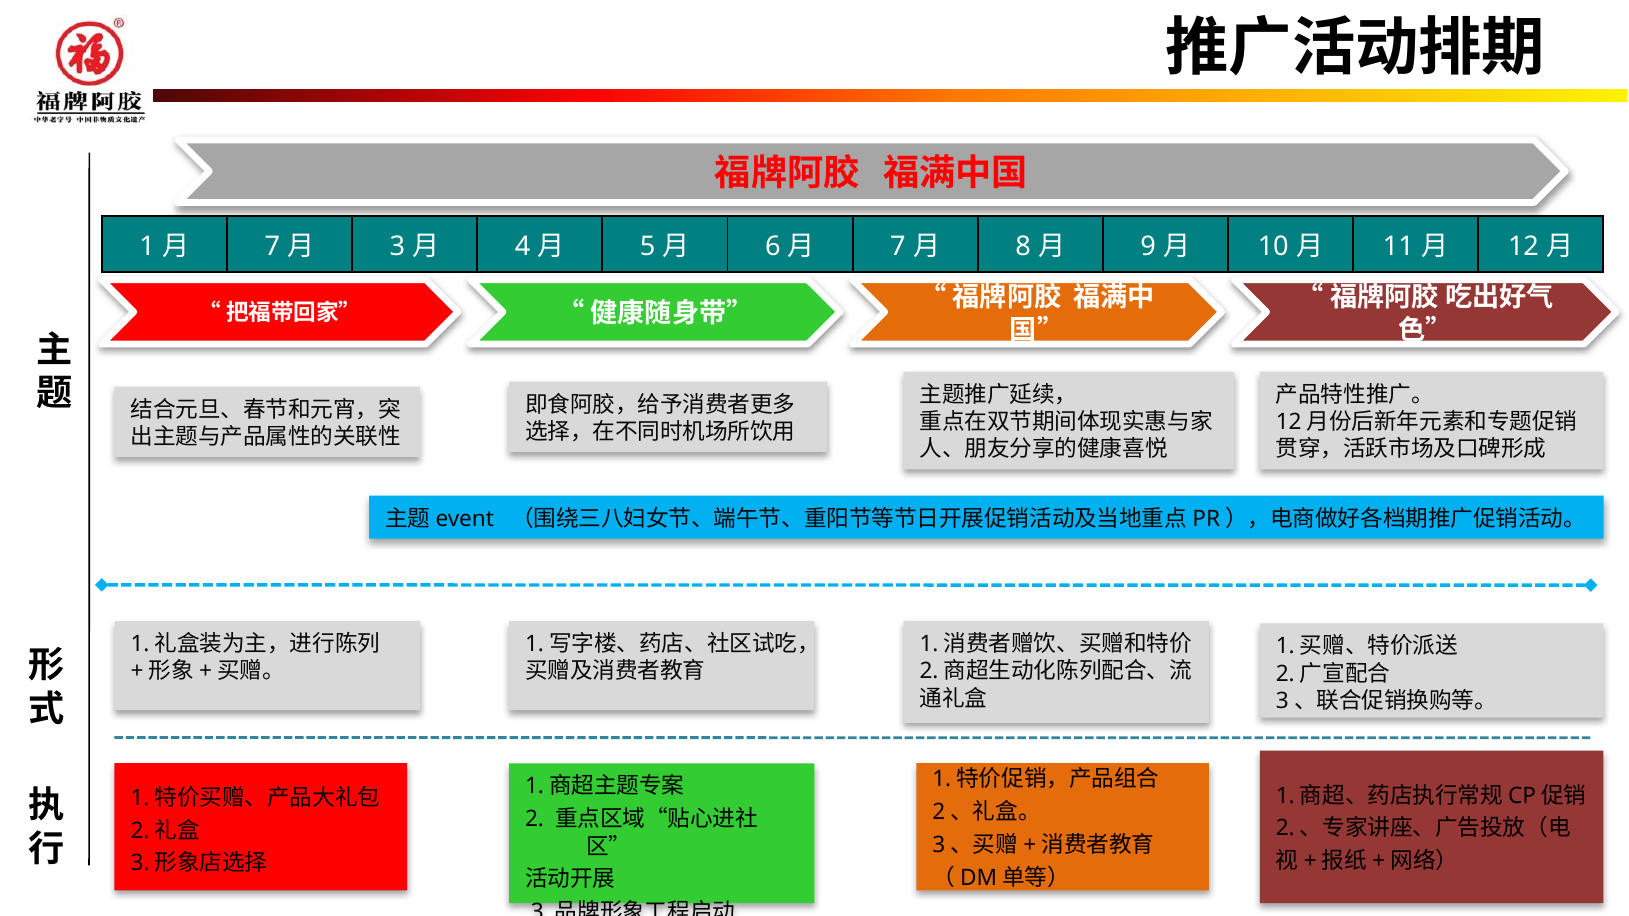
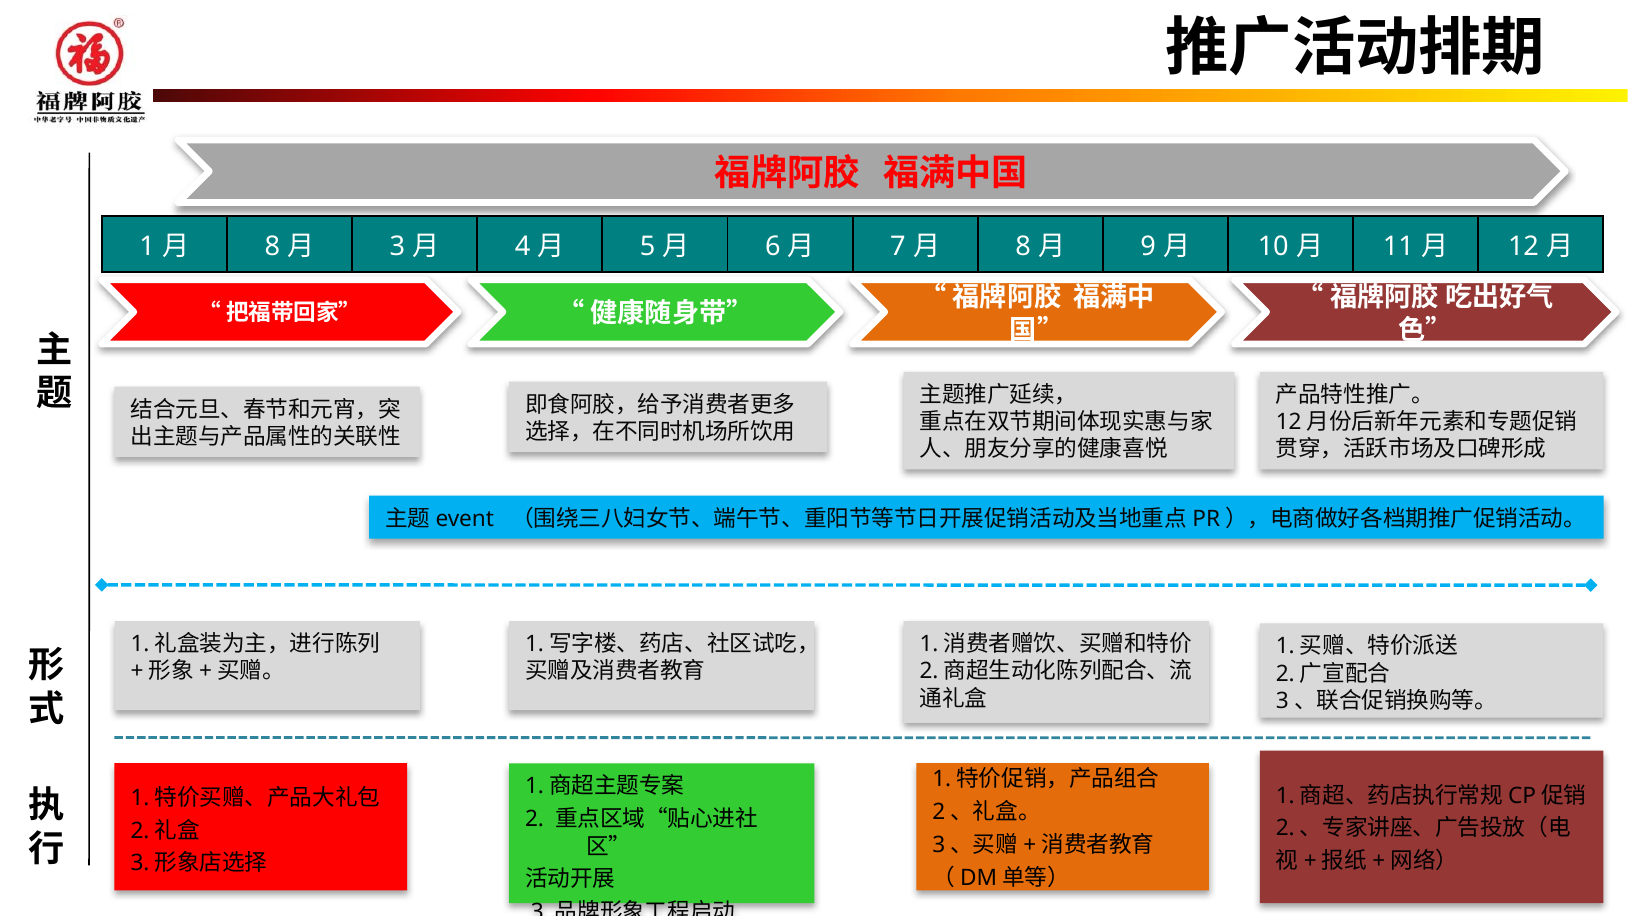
7 at (272, 247): 7 -> 8
